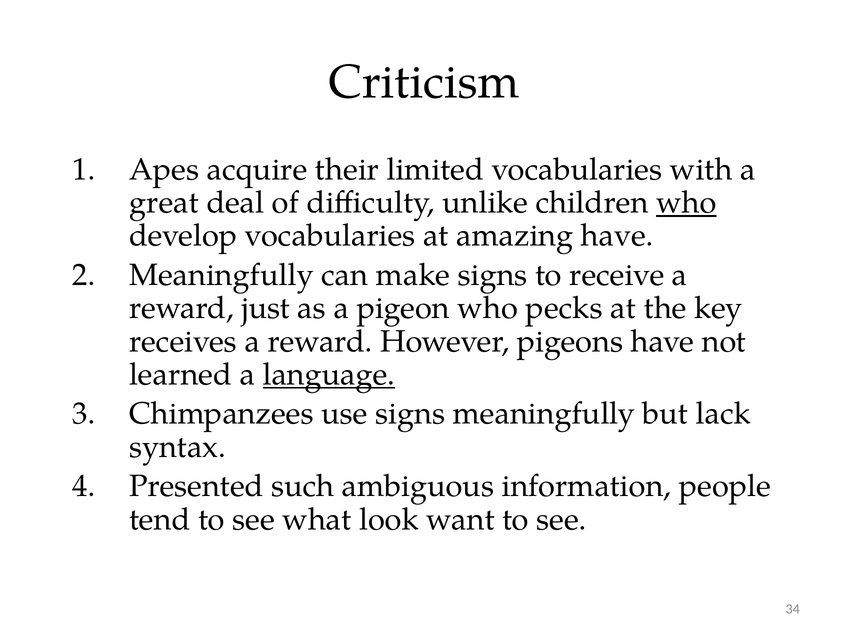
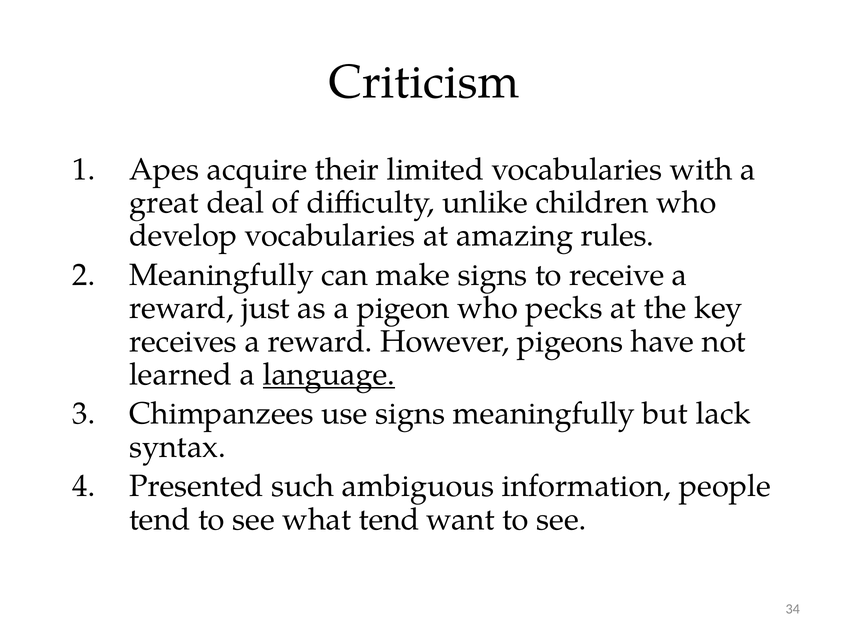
who at (686, 203) underline: present -> none
amazing have: have -> rules
what look: look -> tend
